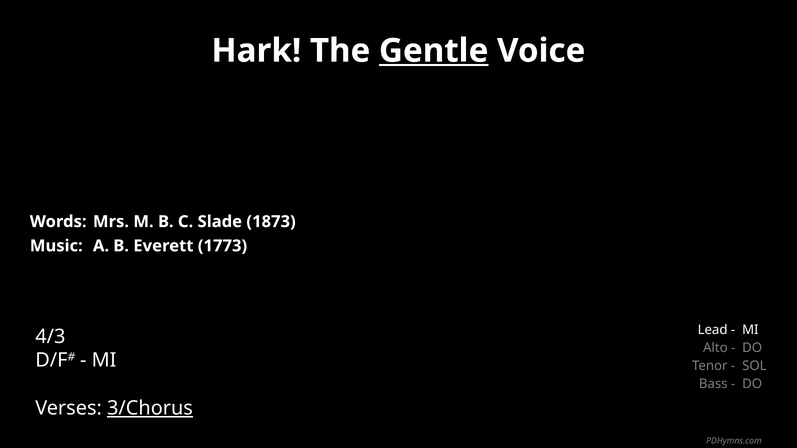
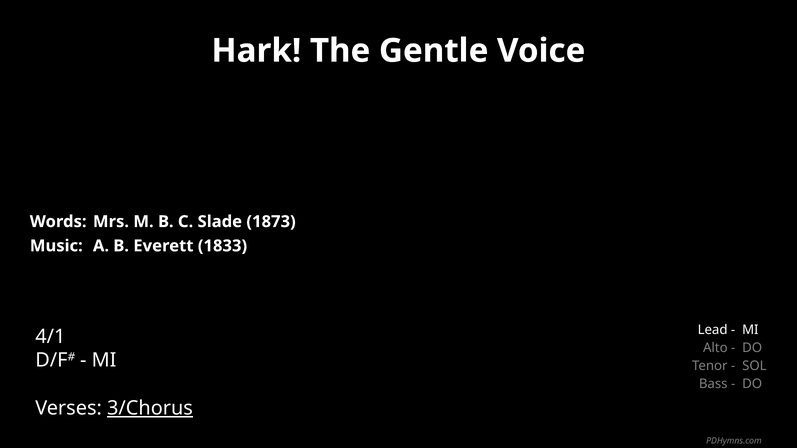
Gentle underline: present -> none
1773: 1773 -> 1833
4/3: 4/3 -> 4/1
